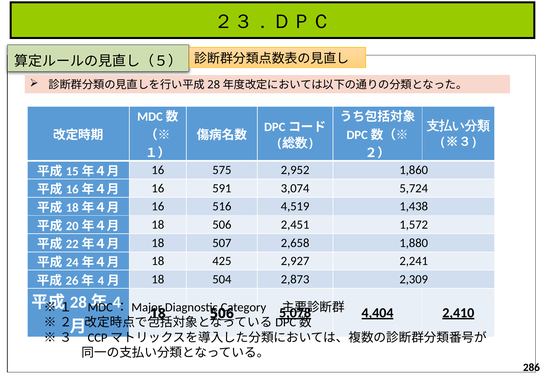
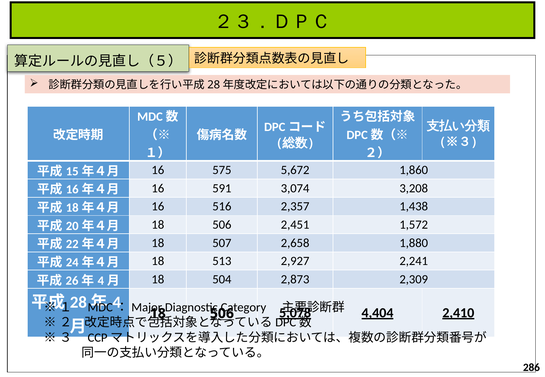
2,952: 2,952 -> 5,672
5,724: 5,724 -> 3,208
4,519: 4,519 -> 2,357
425: 425 -> 513
